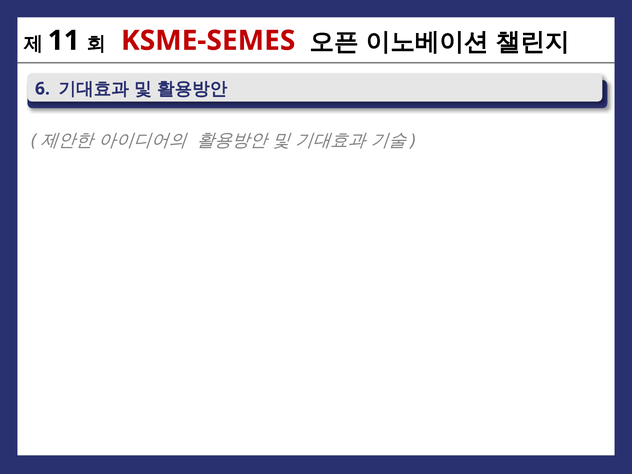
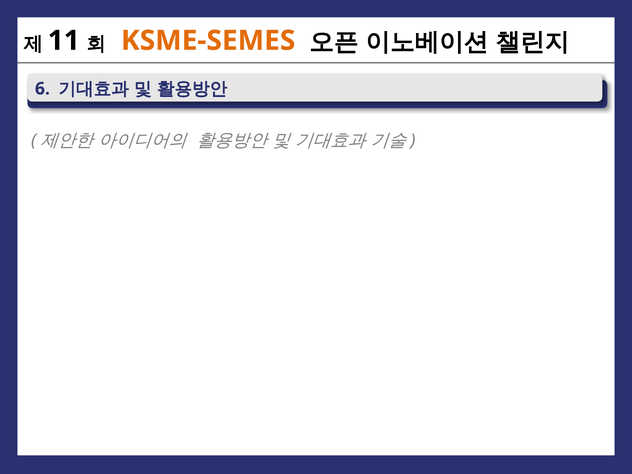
KSME-SEMES colour: red -> orange
